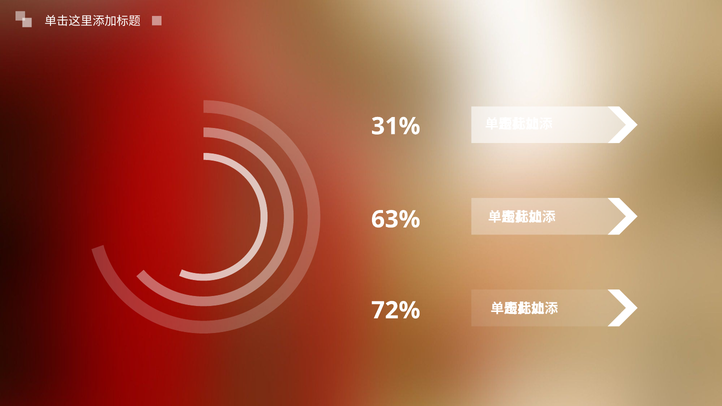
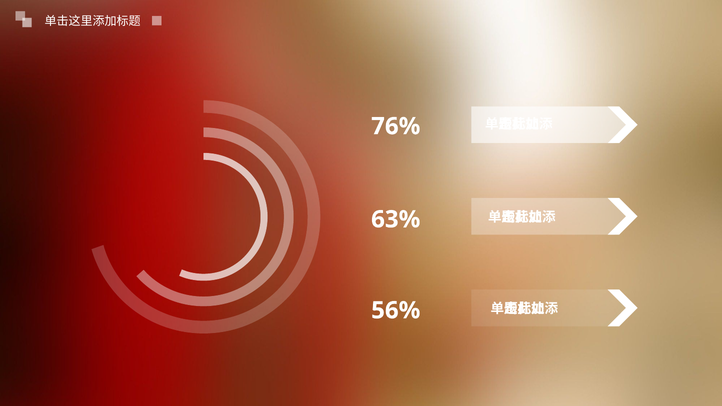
31%: 31% -> 76%
72%: 72% -> 56%
